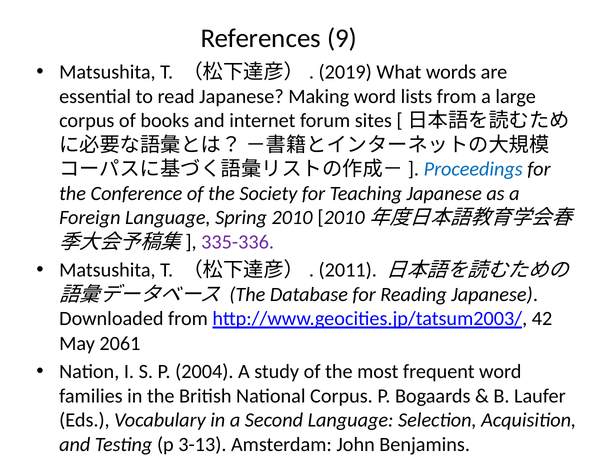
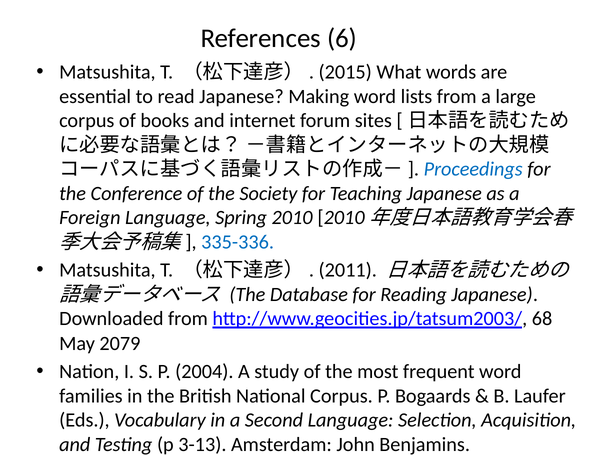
9: 9 -> 6
2019: 2019 -> 2015
335-336 colour: purple -> blue
42: 42 -> 68
2061: 2061 -> 2079
